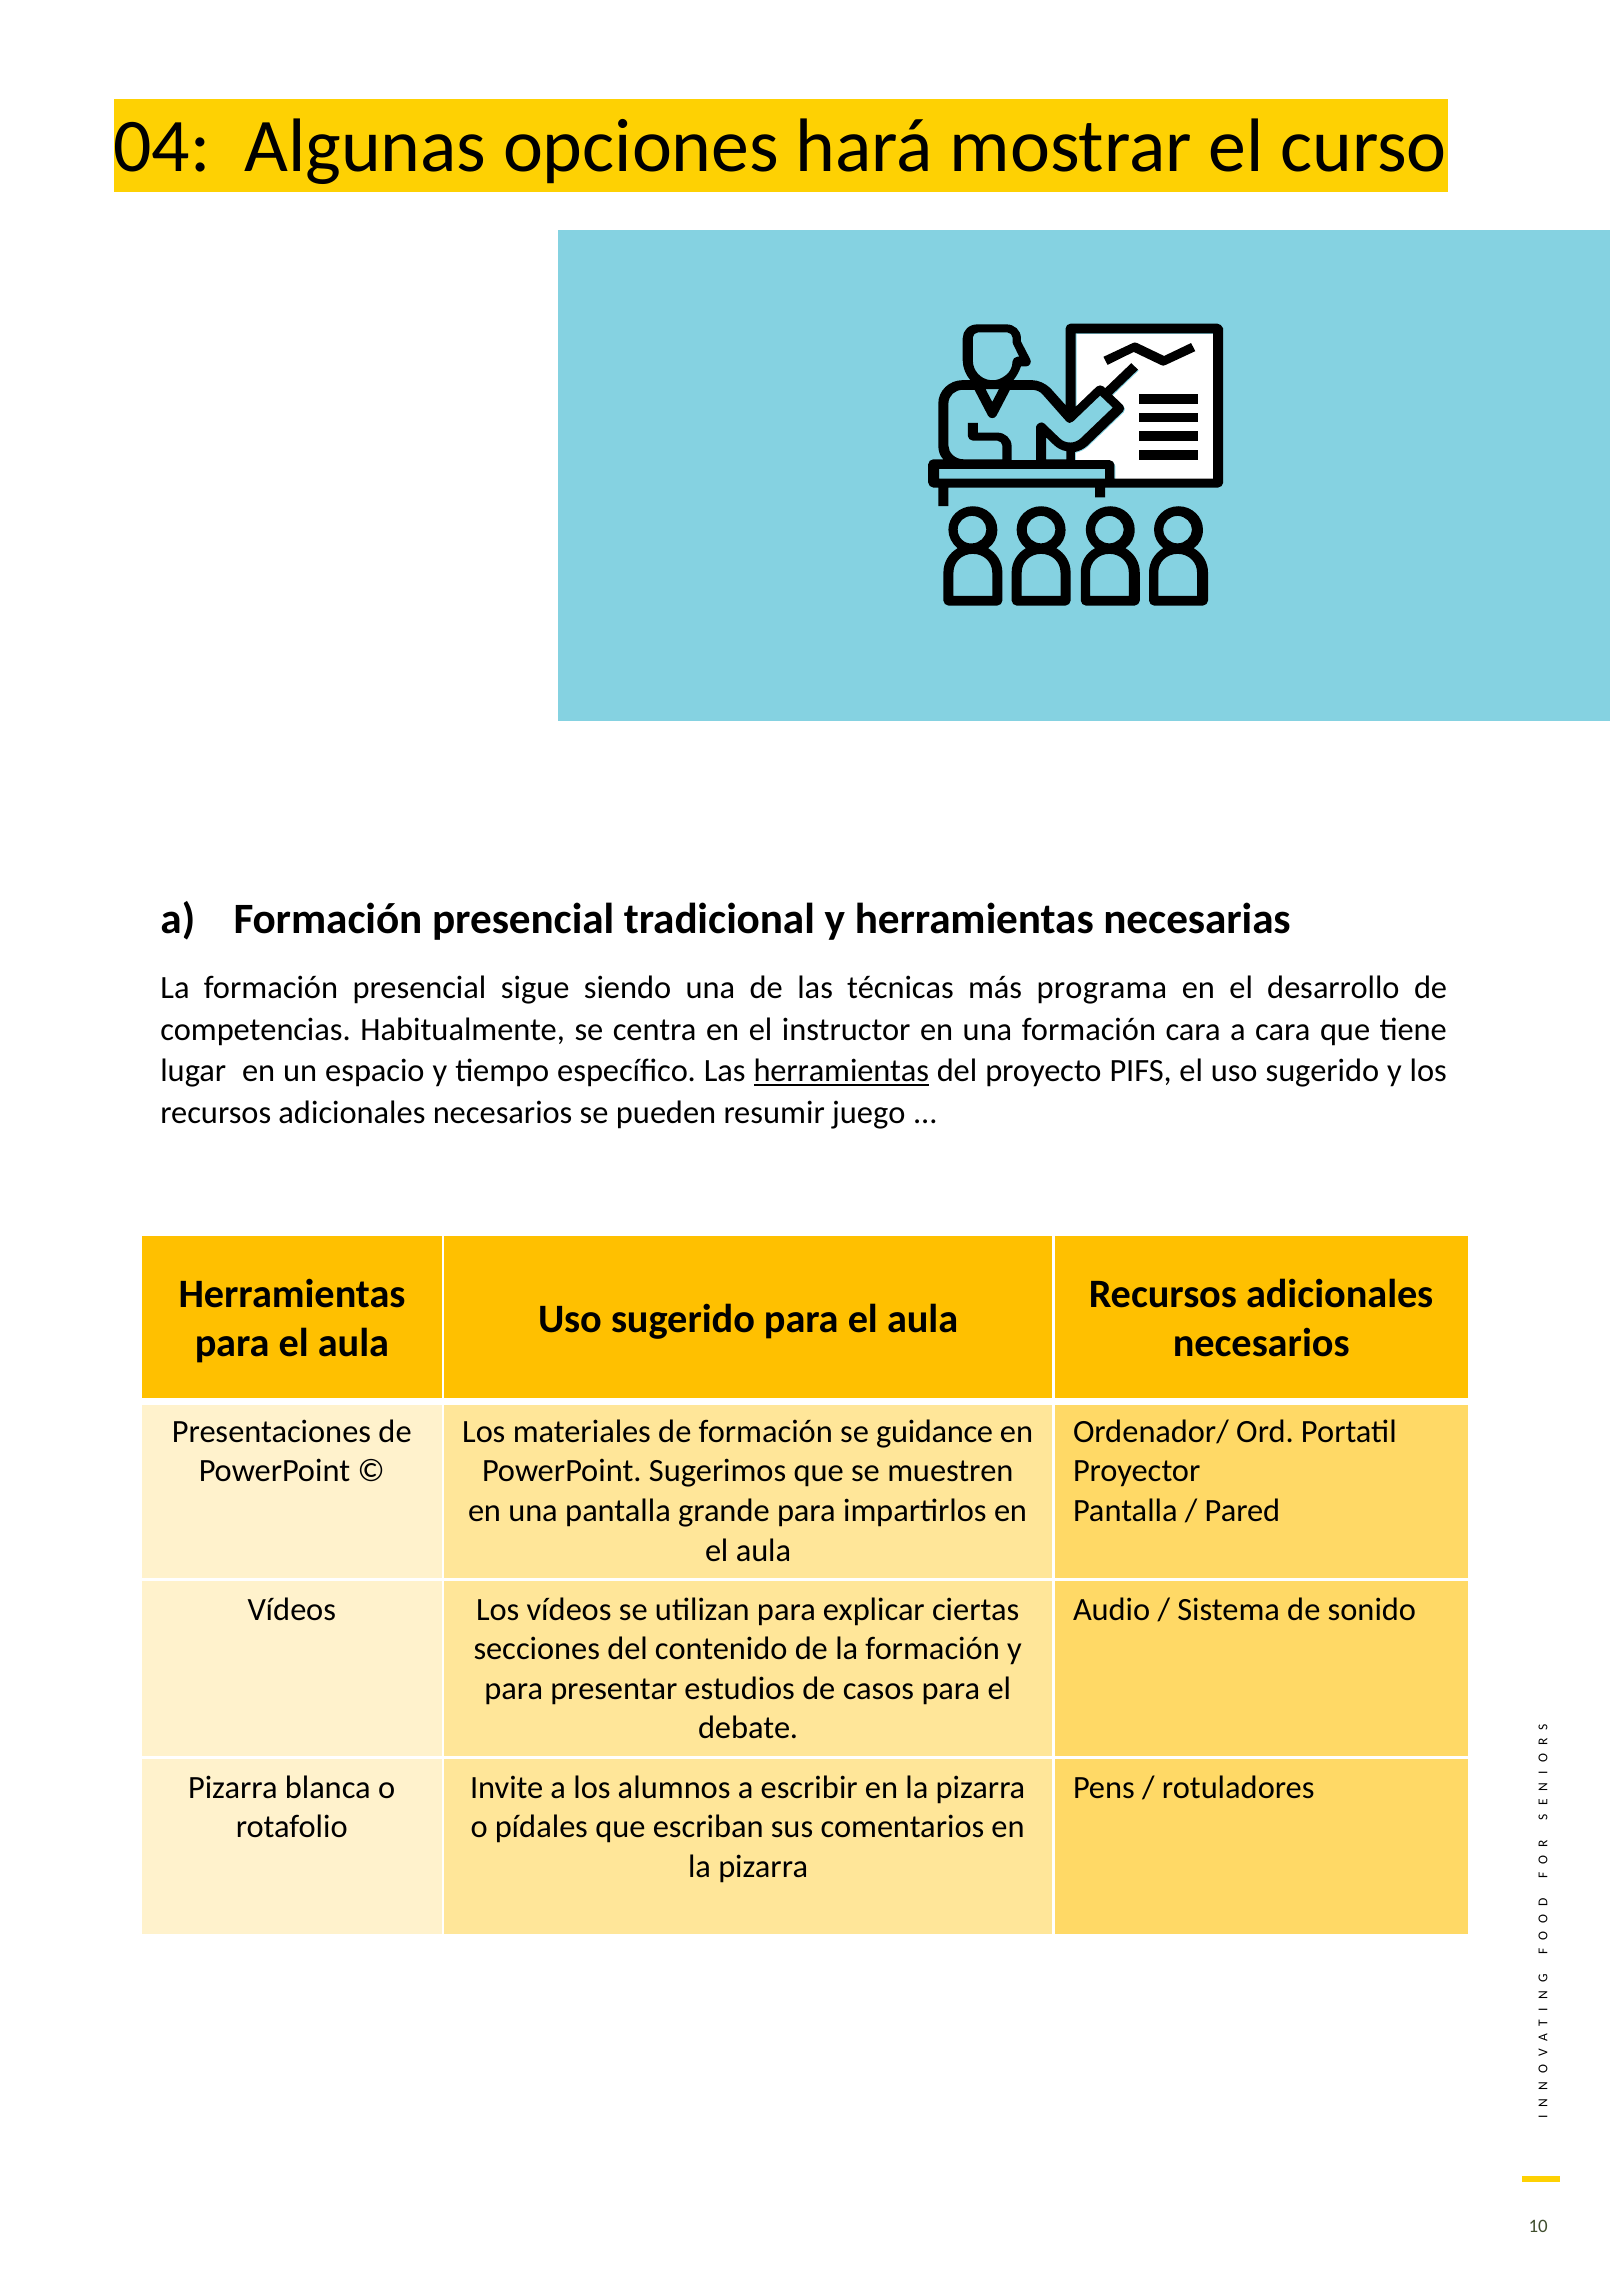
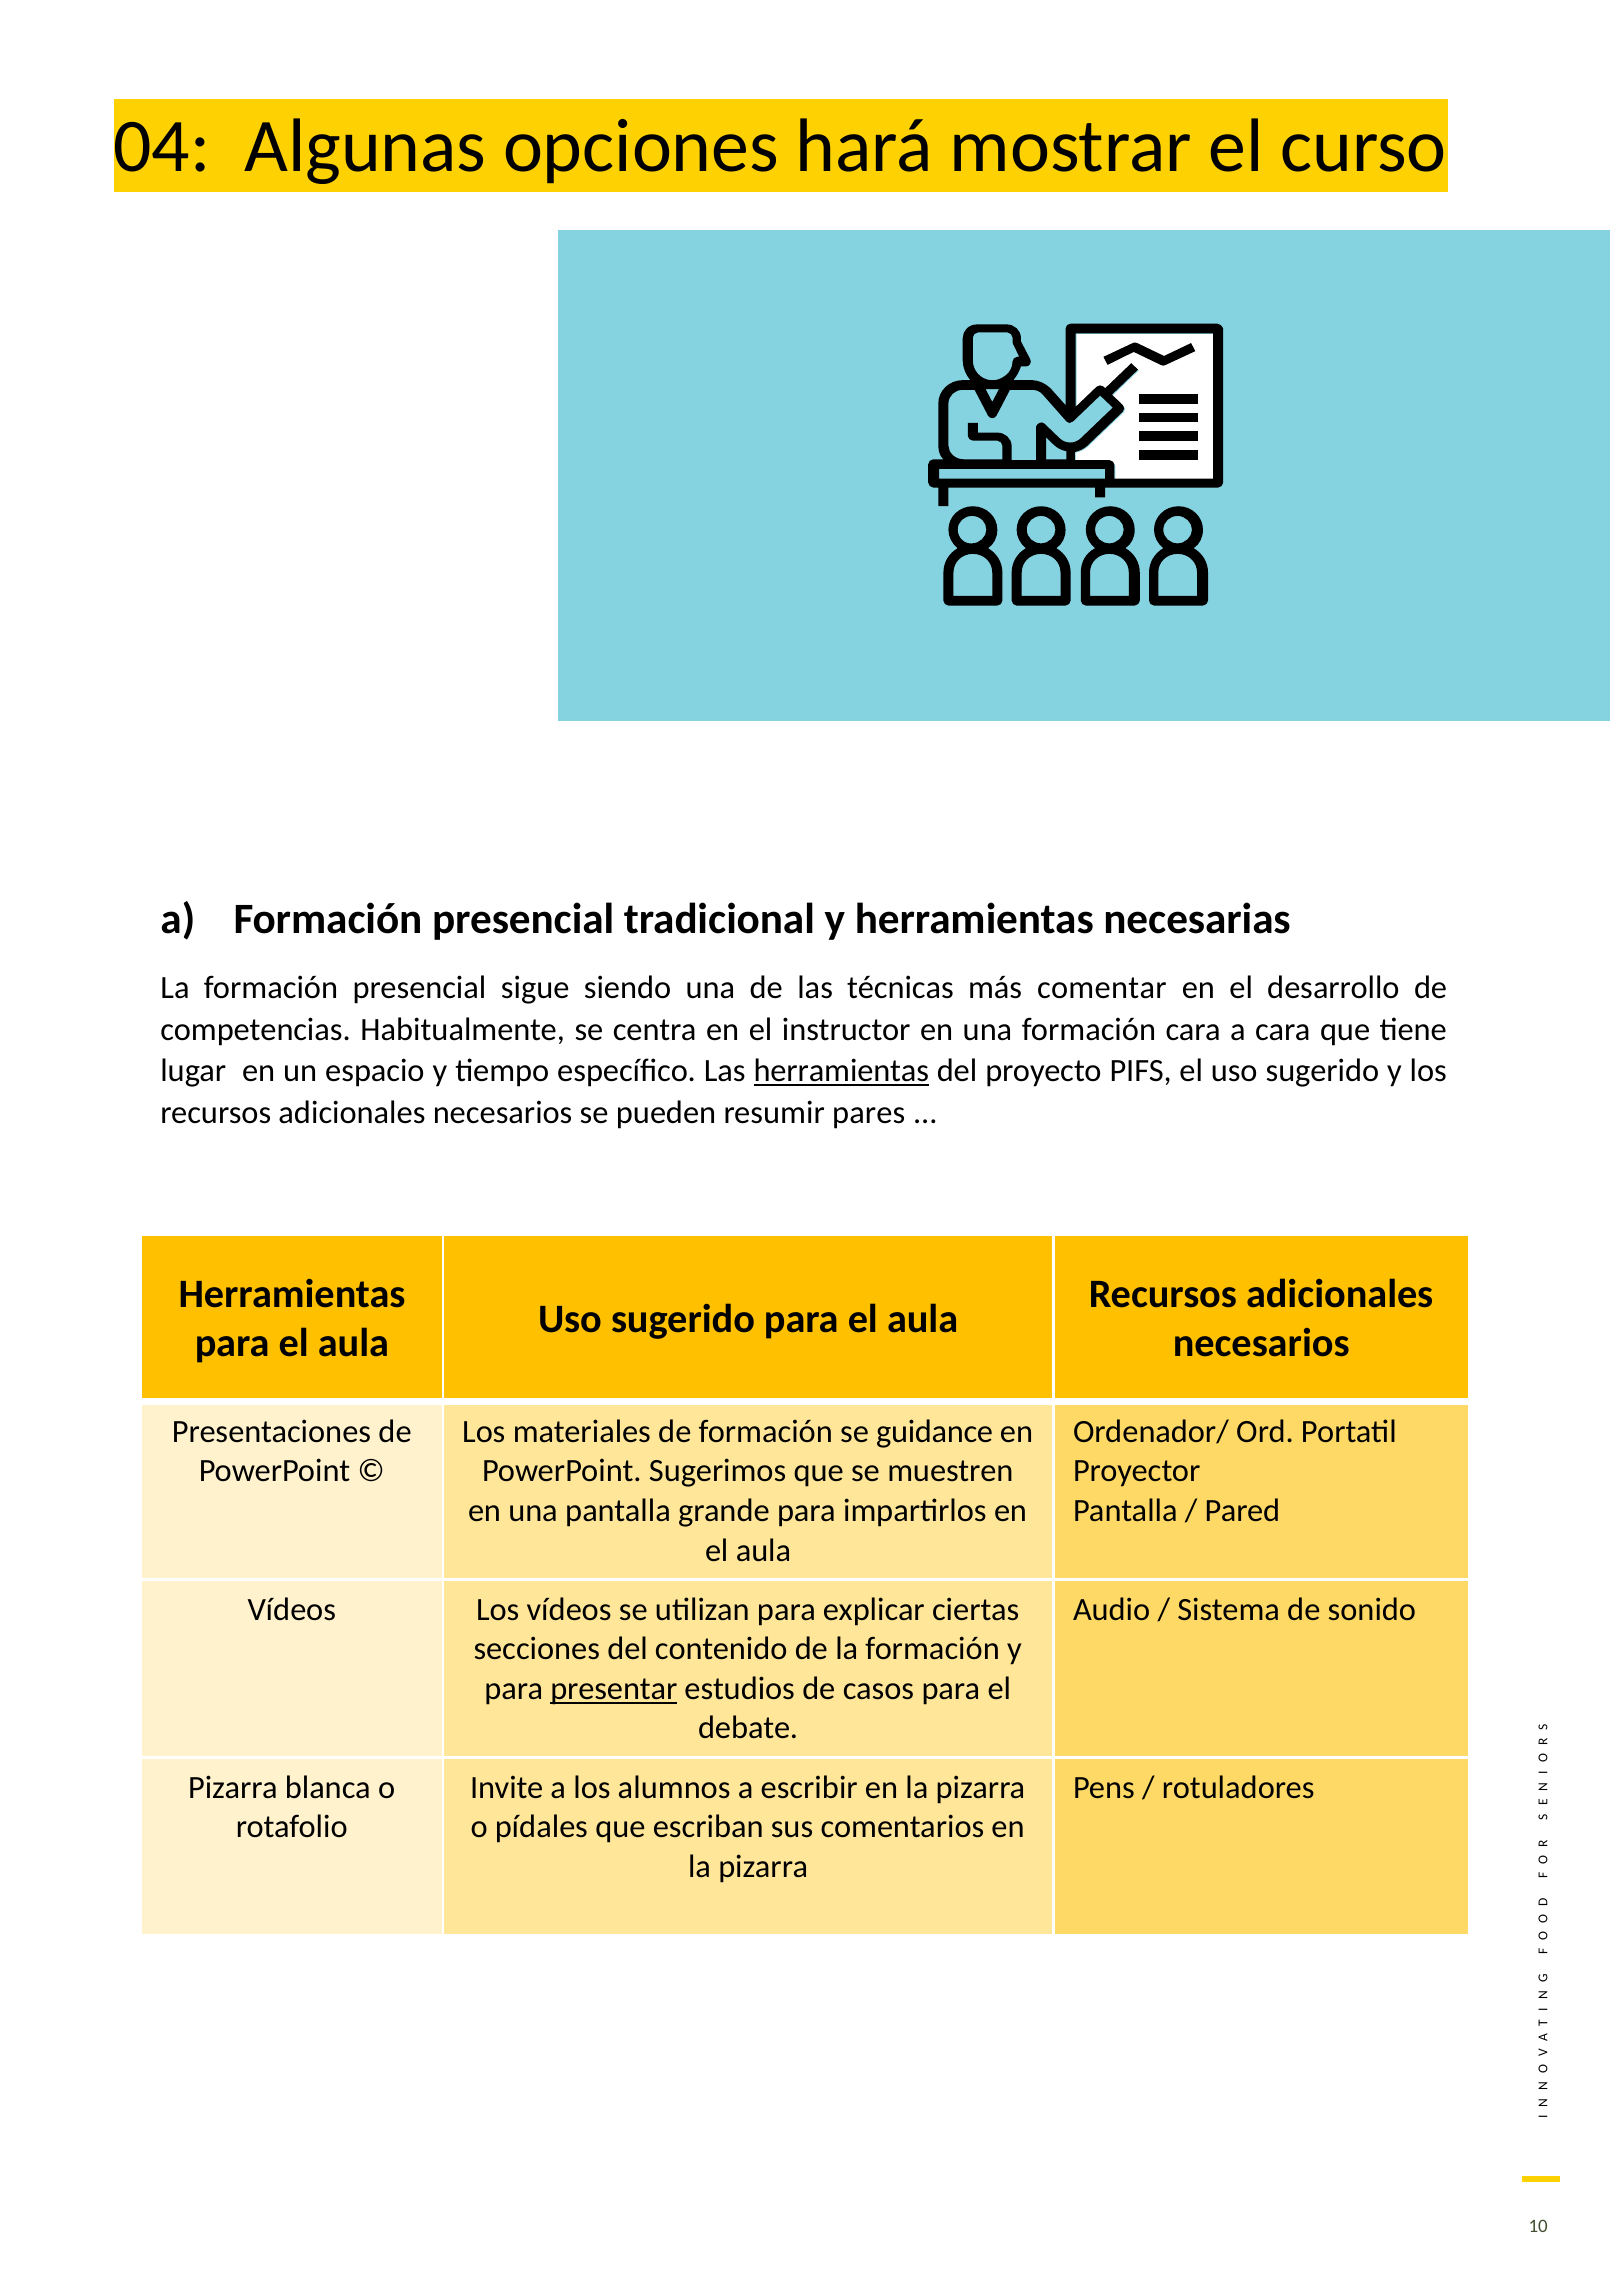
programa: programa -> comentar
juego: juego -> pares
presentar underline: none -> present
